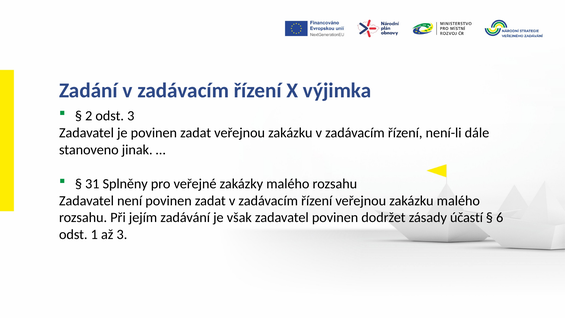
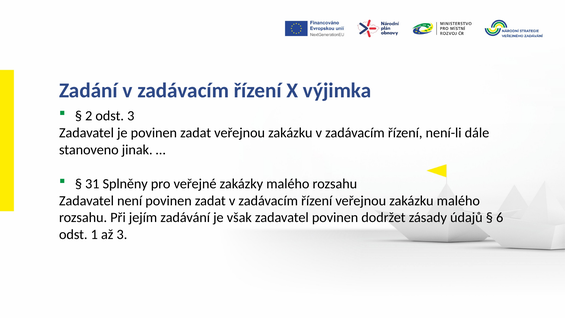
účastí: účastí -> údajů
